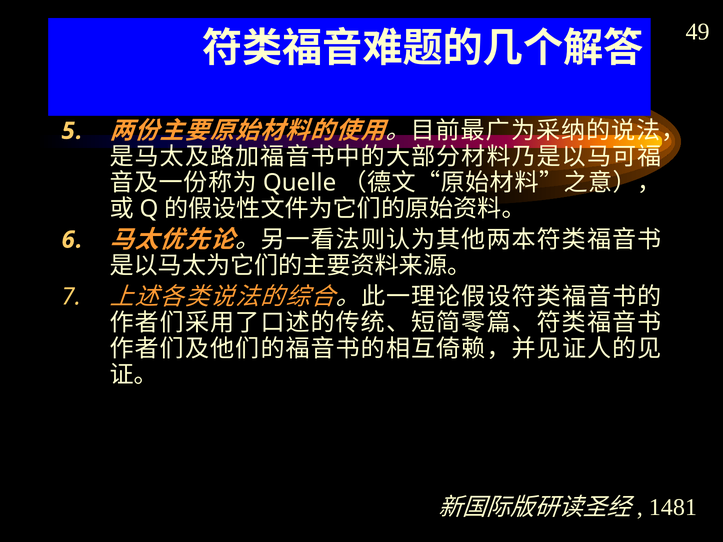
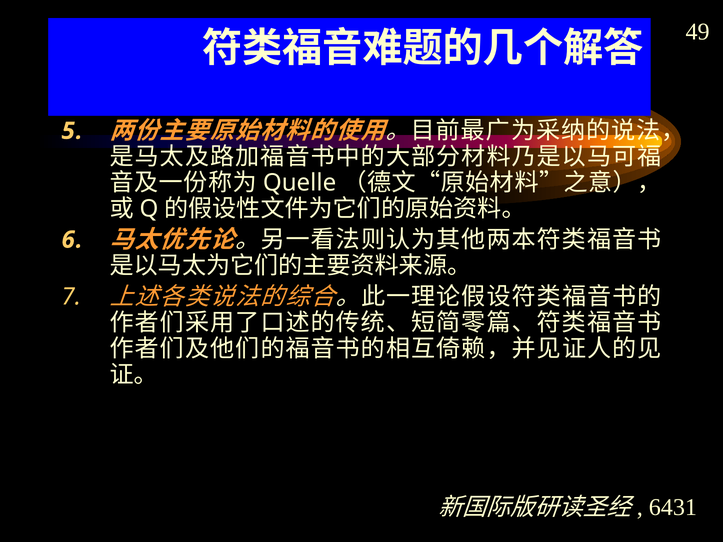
1481: 1481 -> 6431
